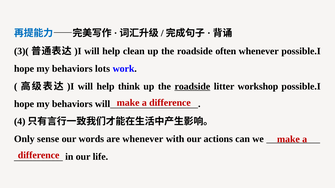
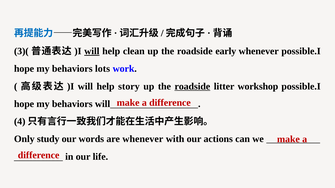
will at (92, 51) underline: none -> present
often: often -> early
think: think -> story
sense: sense -> study
